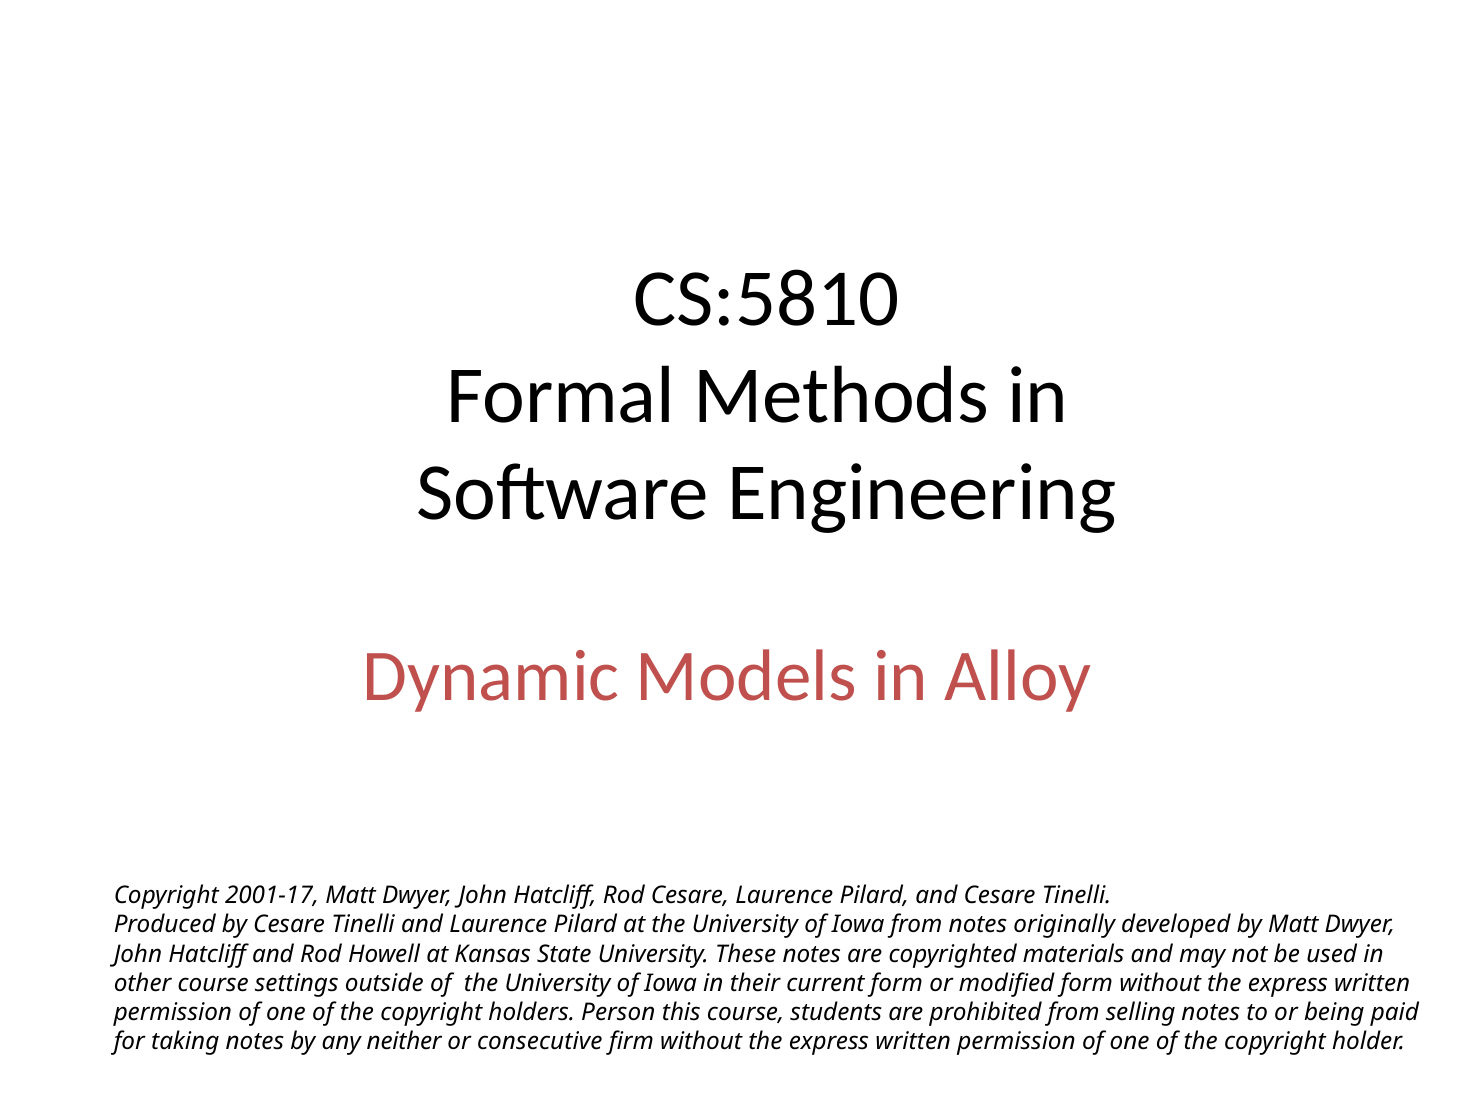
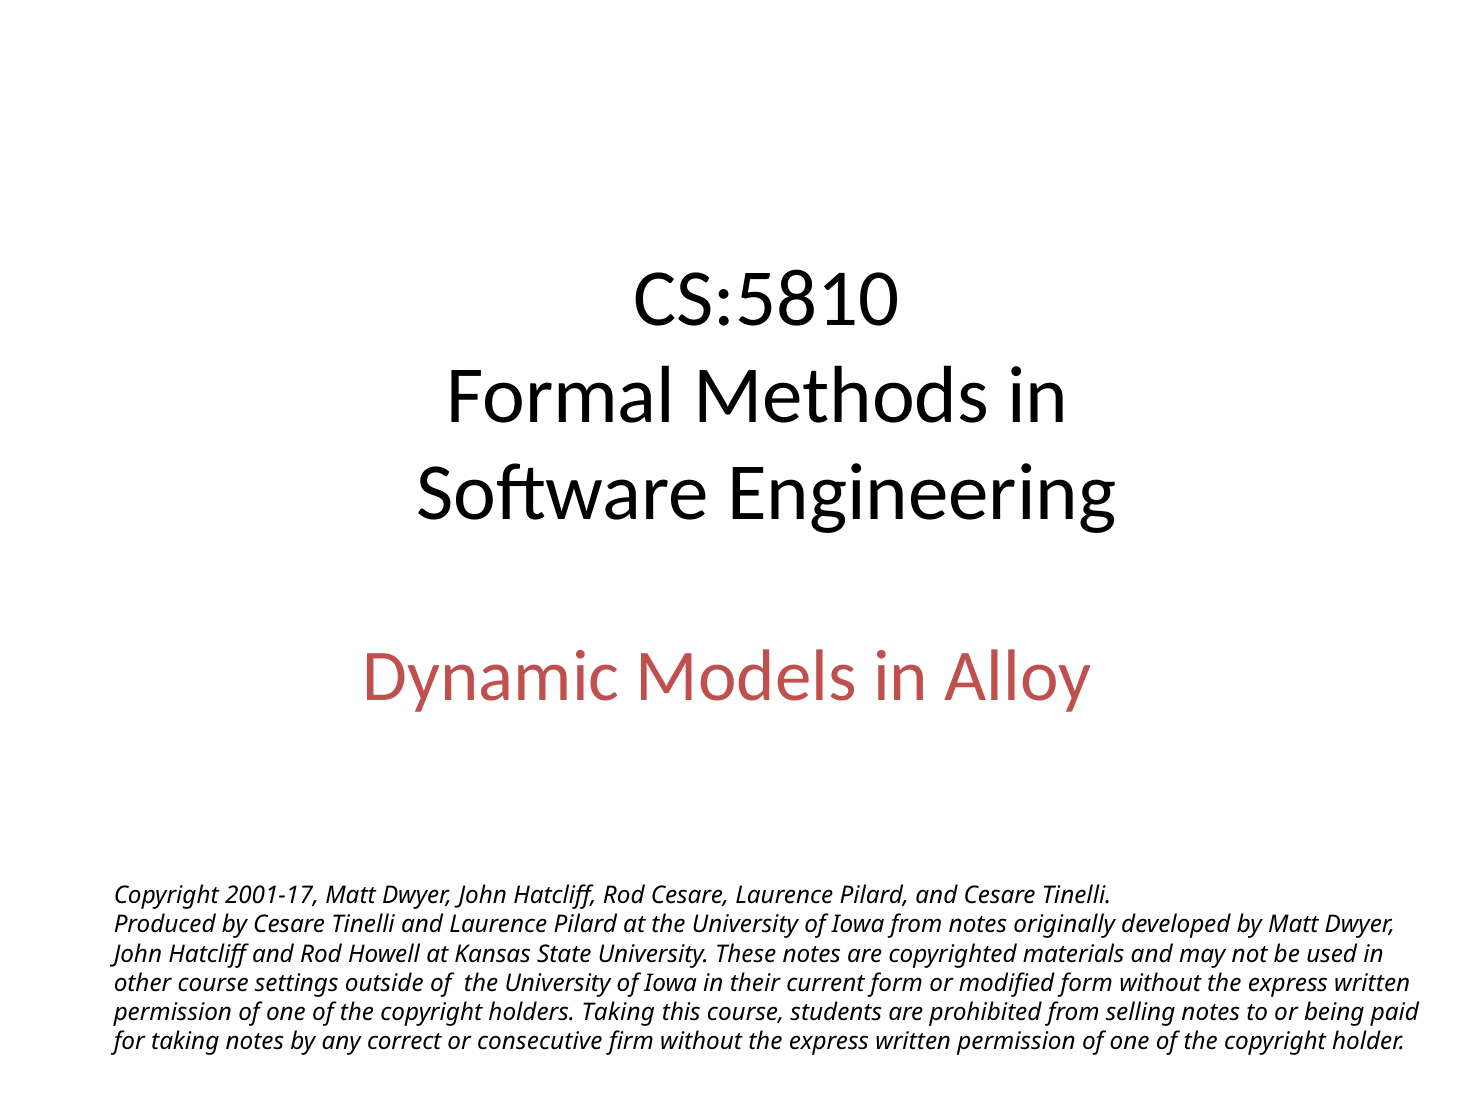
holders Person: Person -> Taking
neither: neither -> correct
